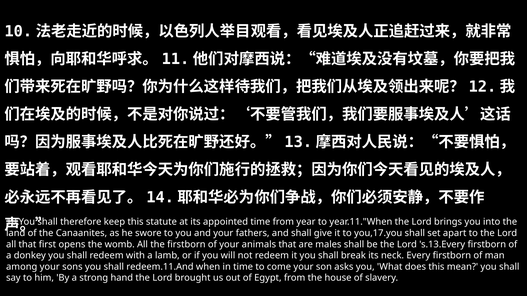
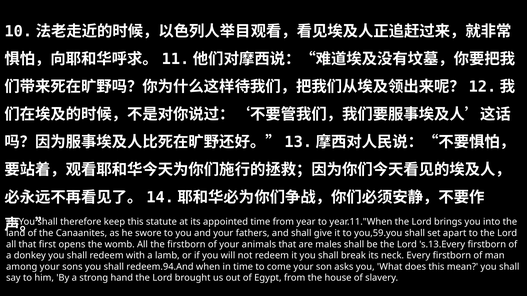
you,17.you: you,17.you -> you,59.you
redeem.11.And: redeem.11.And -> redeem.94.And
